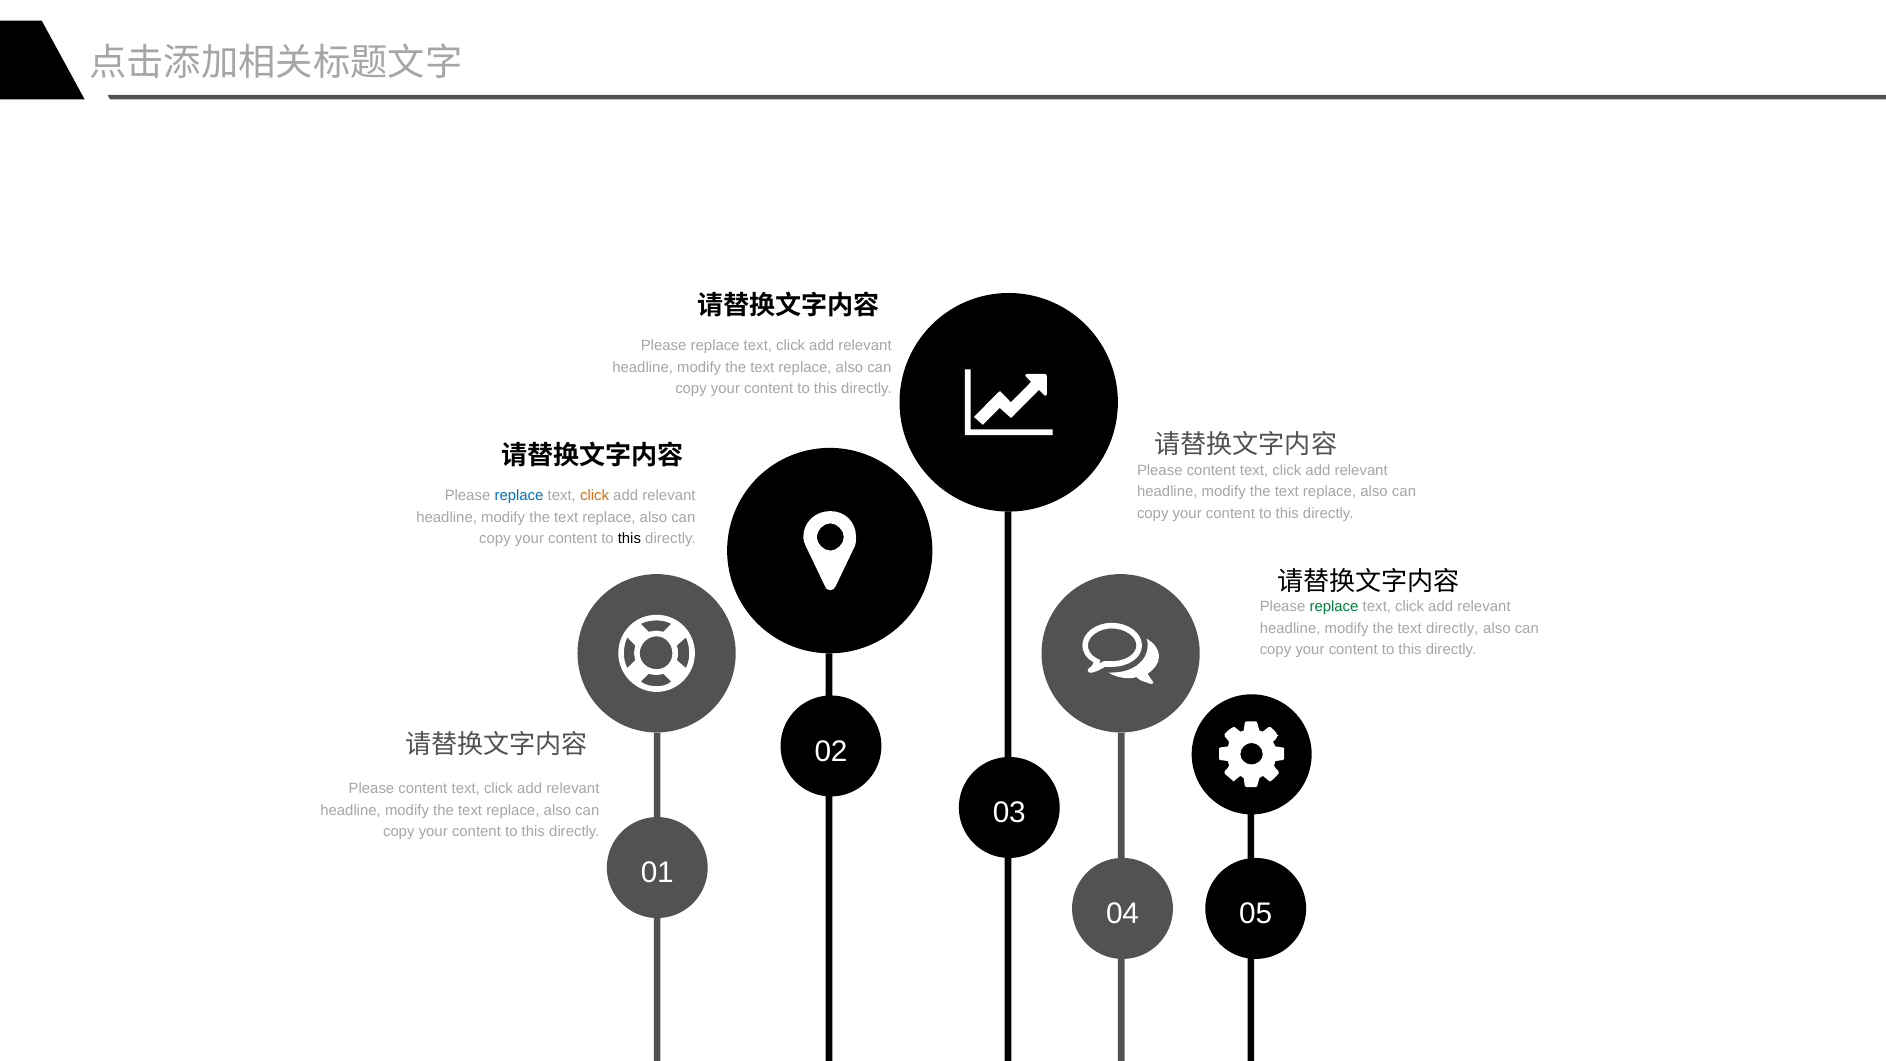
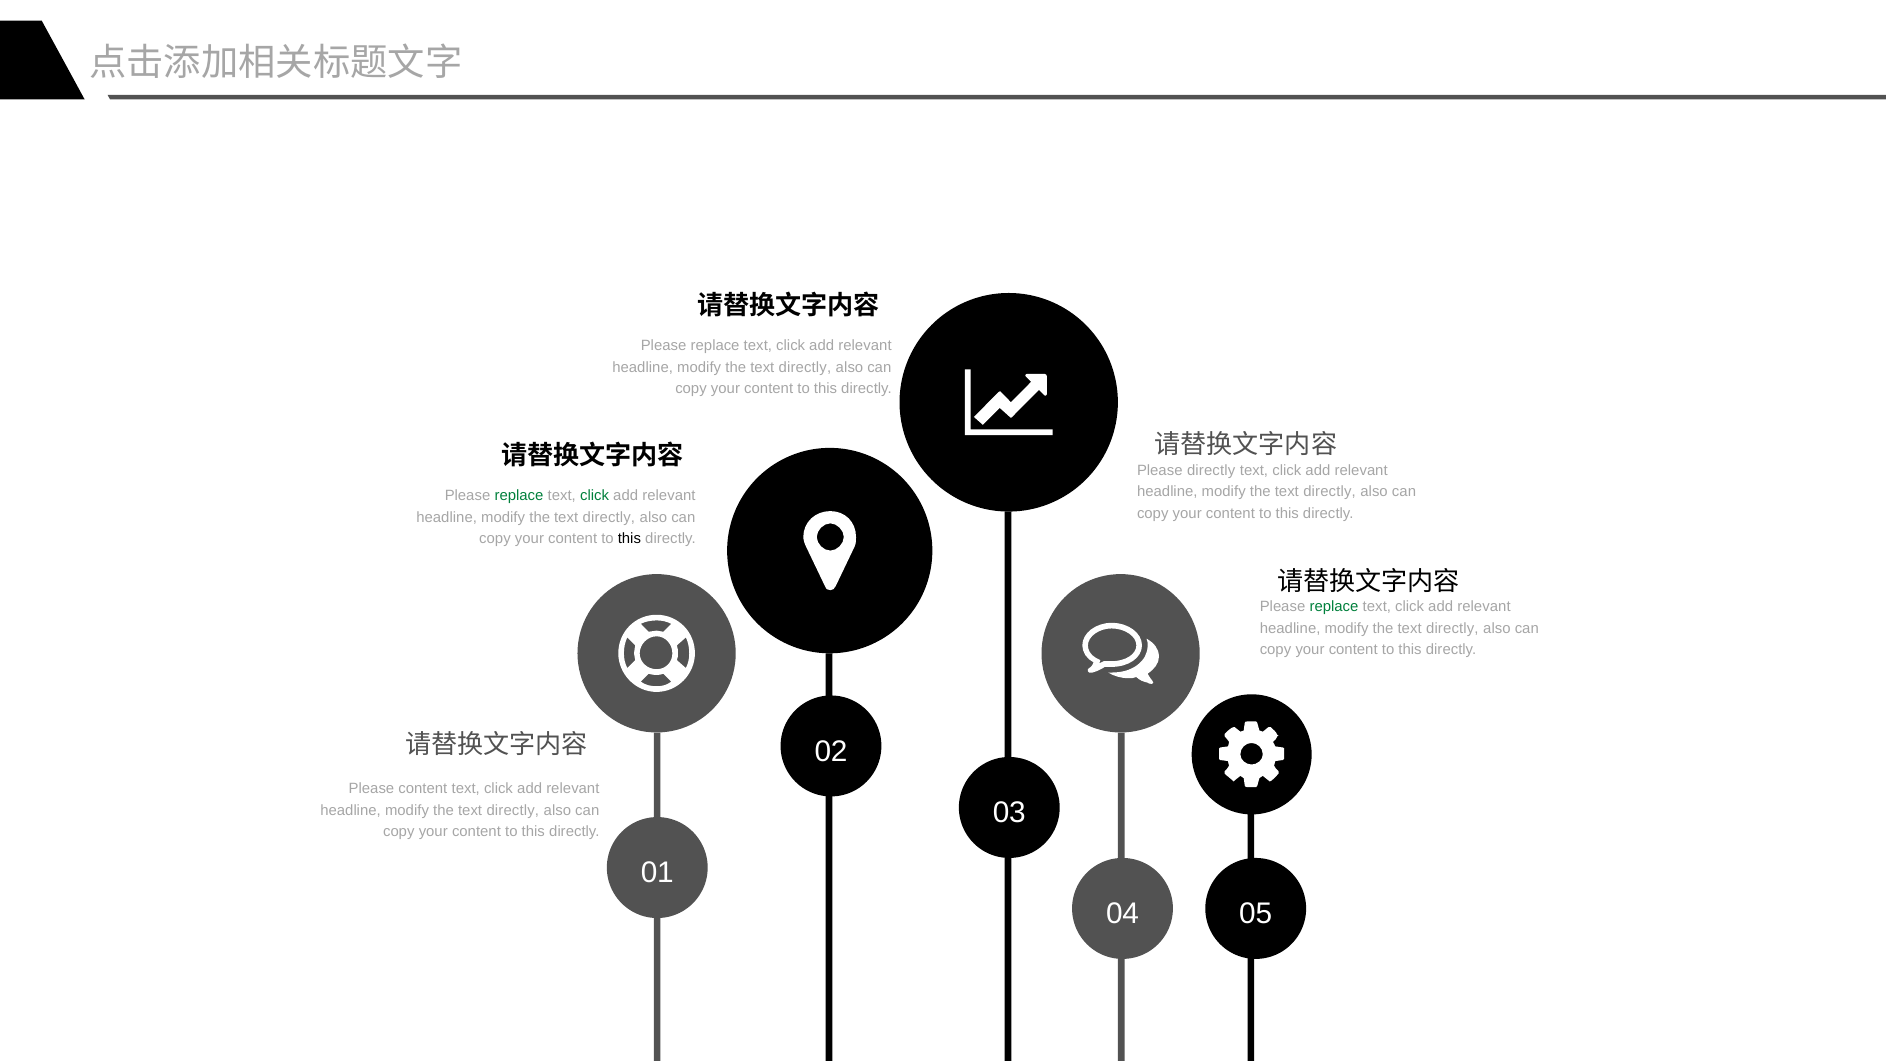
replace at (805, 367): replace -> directly
content at (1211, 470): content -> directly
replace at (1330, 492): replace -> directly
replace at (519, 496) colour: blue -> green
click at (595, 496) colour: orange -> green
replace at (609, 517): replace -> directly
replace at (513, 810): replace -> directly
